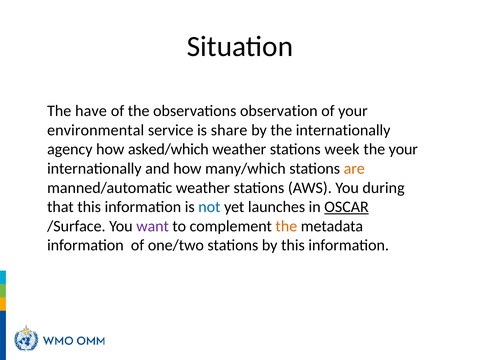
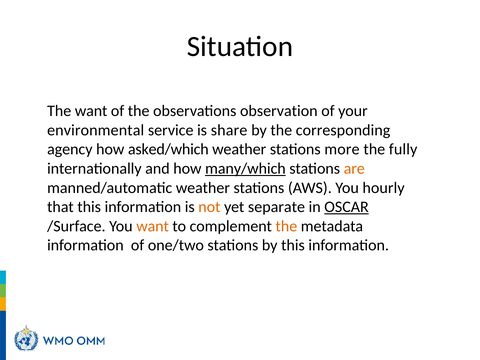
The have: have -> want
the internationally: internationally -> corresponding
week: week -> more
the your: your -> fully
many/which underline: none -> present
during: during -> hourly
not colour: blue -> orange
launches: launches -> separate
want at (153, 226) colour: purple -> orange
